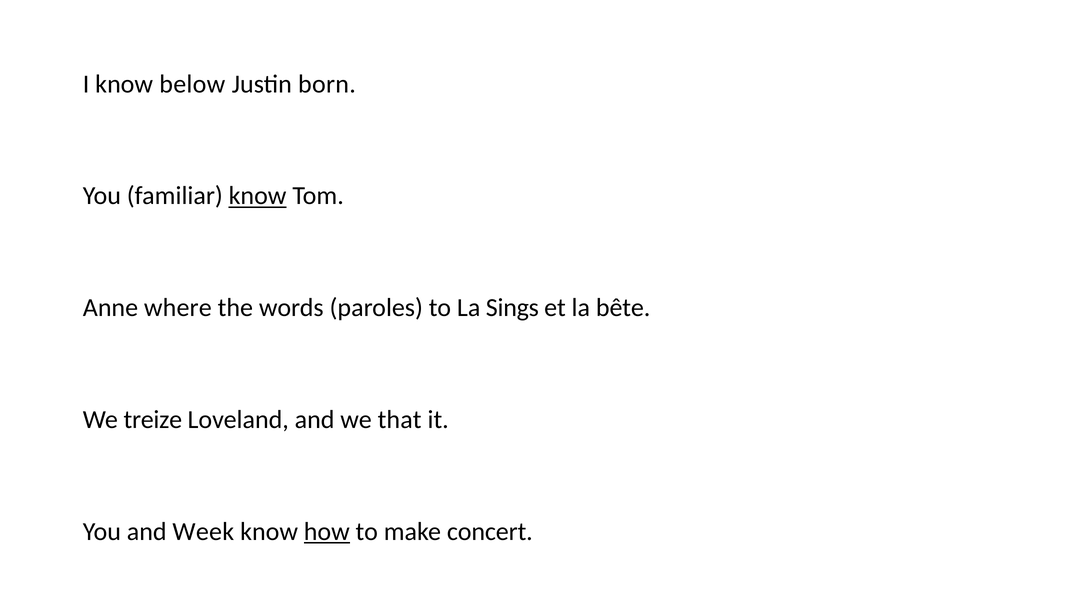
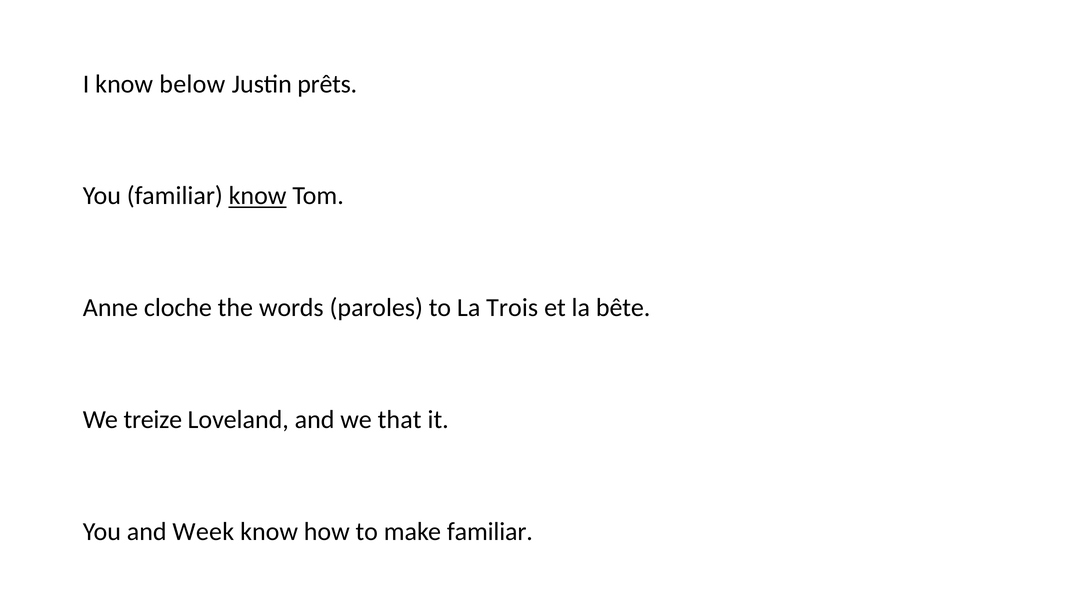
born: born -> prêts
where: where -> cloche
Sings: Sings -> Trois
how underline: present -> none
make concert: concert -> familiar
